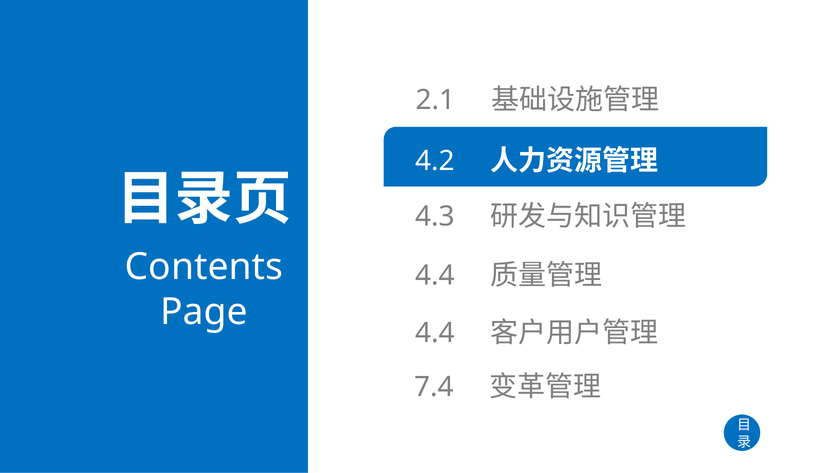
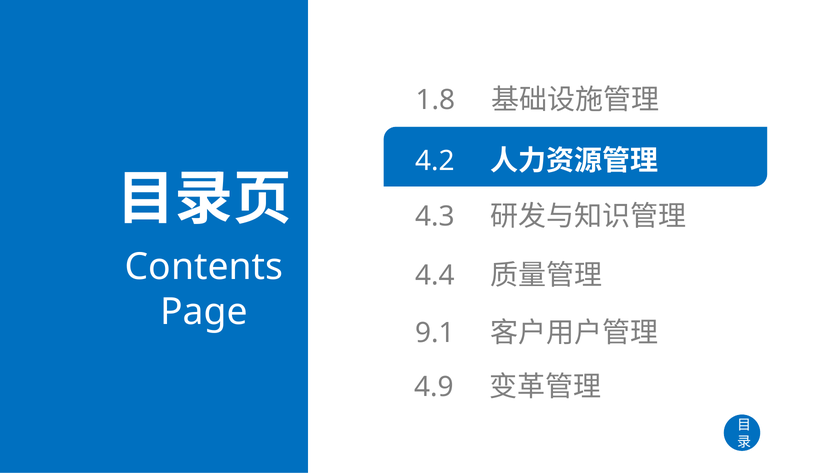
2.1: 2.1 -> 1.8
4.4 at (435, 333): 4.4 -> 9.1
7.4: 7.4 -> 4.9
